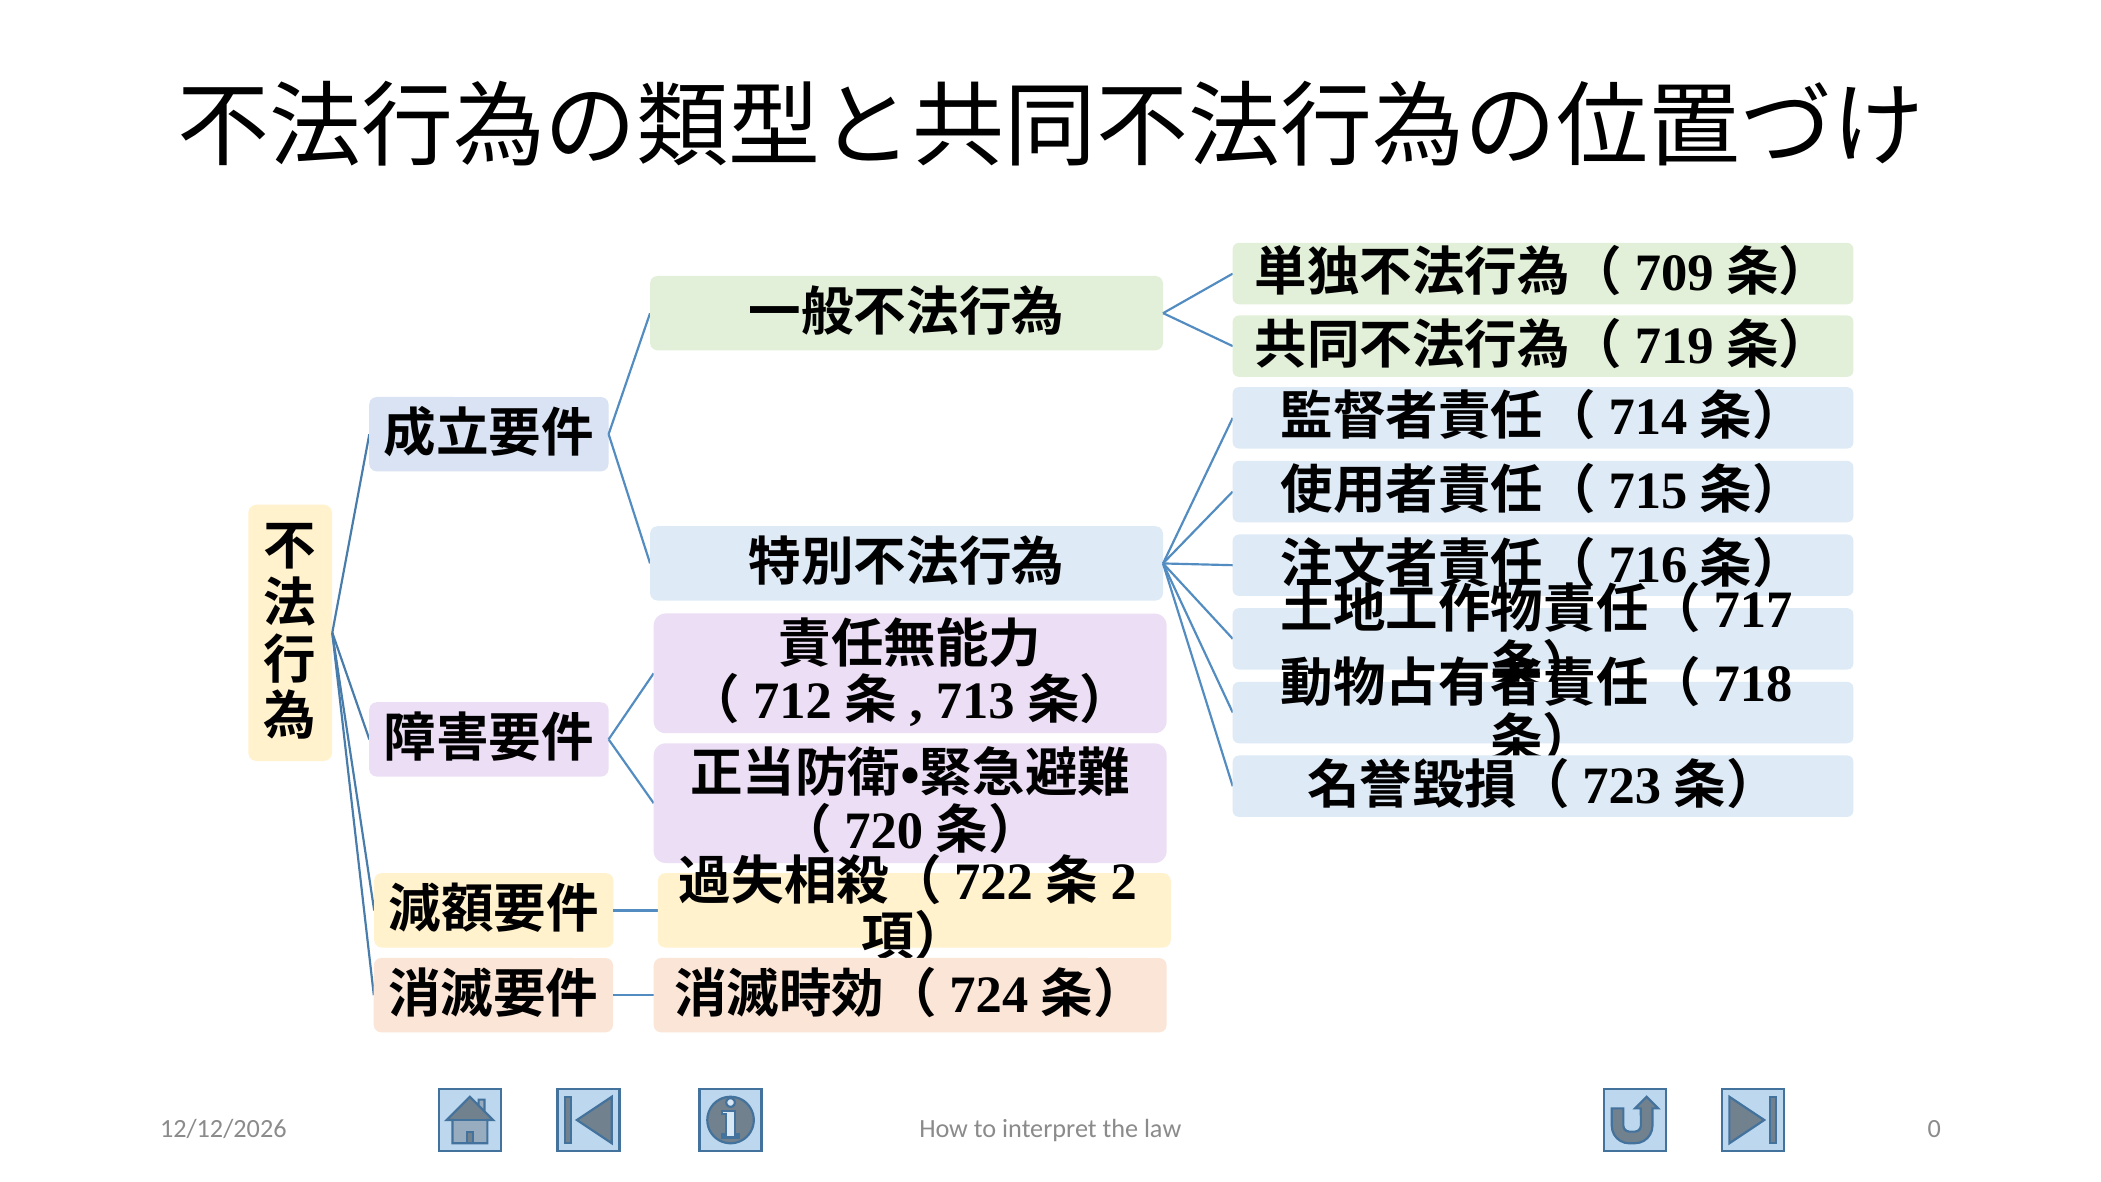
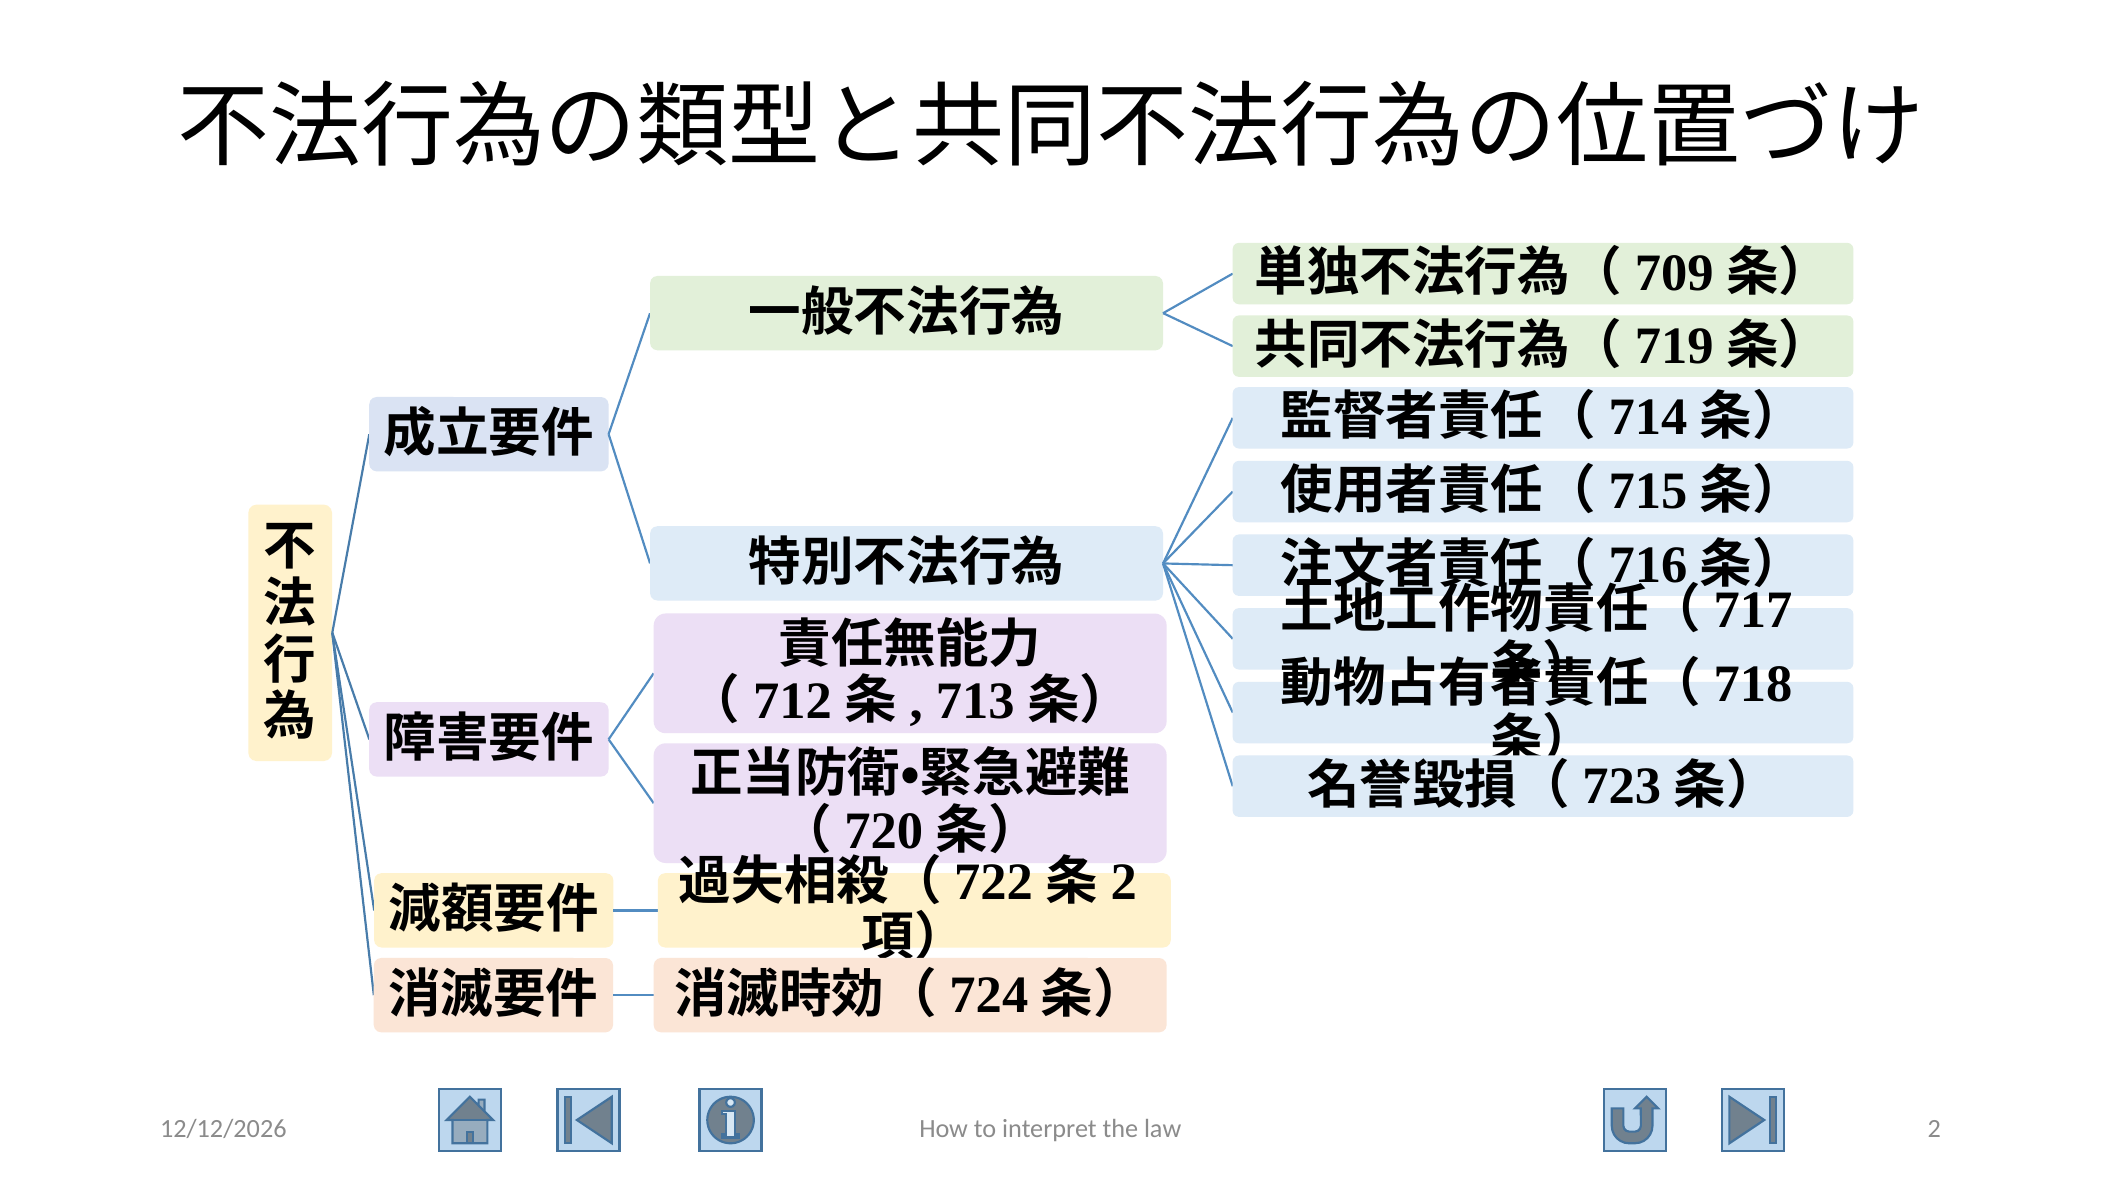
0: 0 -> 2
